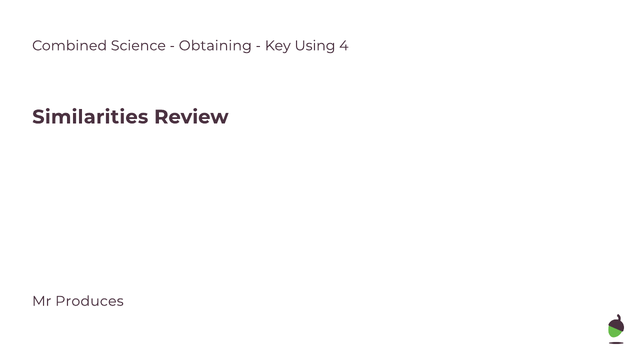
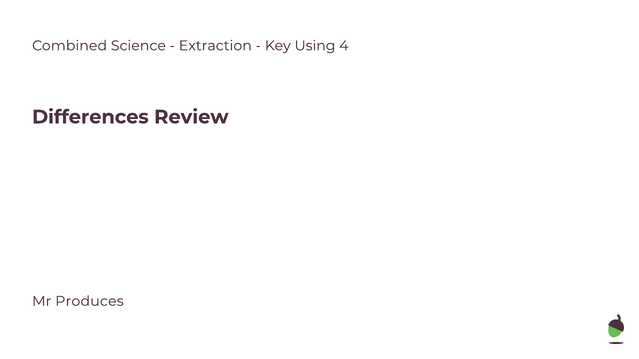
Obtaining: Obtaining -> Extraction
Similarities: Similarities -> Differences
